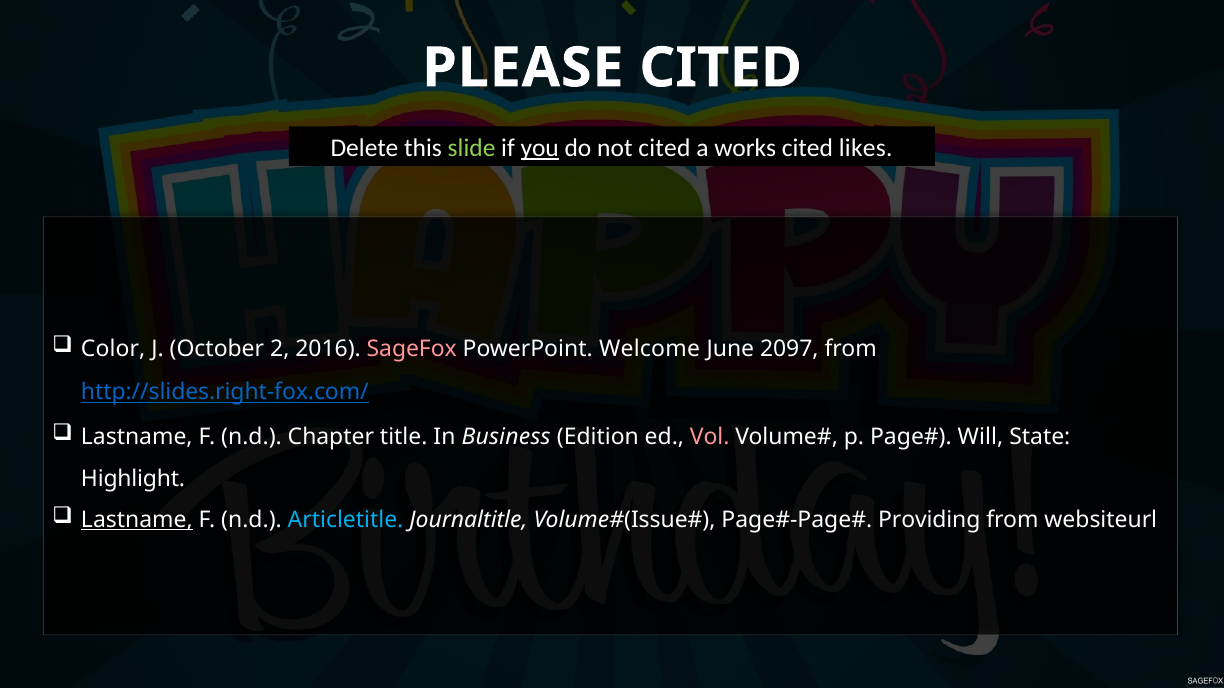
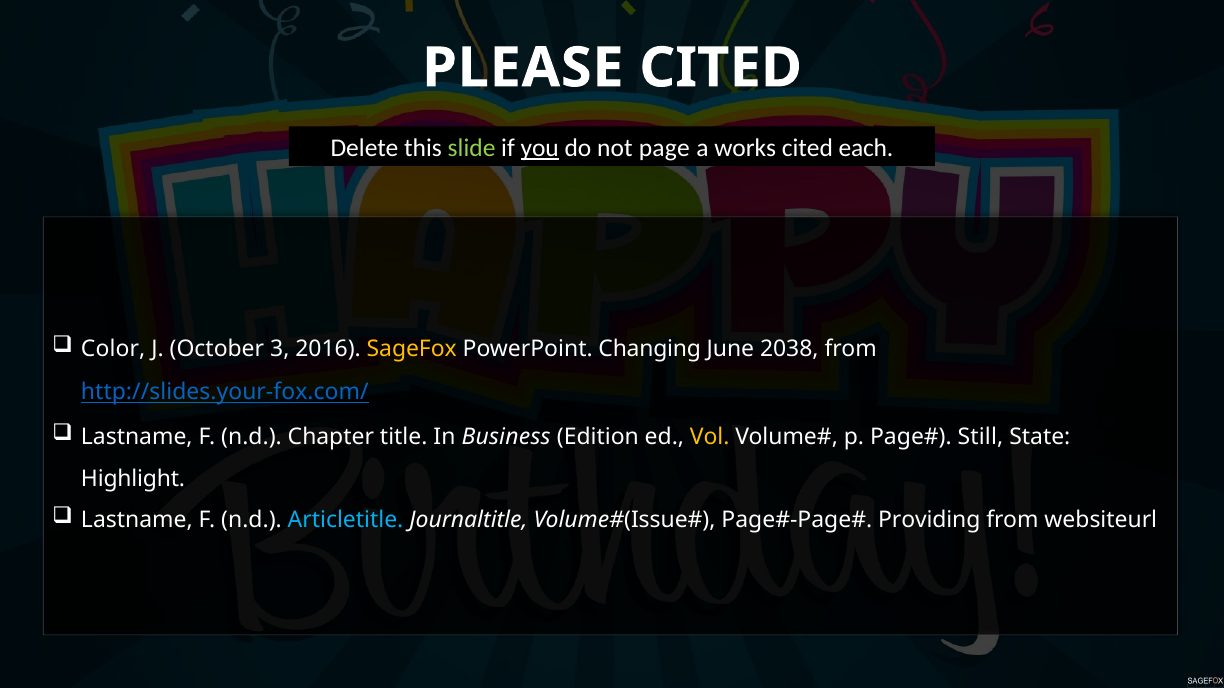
not cited: cited -> page
likes: likes -> each
2: 2 -> 3
SageFox colour: pink -> yellow
Welcome: Welcome -> Changing
2097: 2097 -> 2038
http://slides.right-fox.com/: http://slides.right-fox.com/ -> http://slides.your-fox.com/
Vol colour: pink -> yellow
Will: Will -> Still
Lastname at (137, 520) underline: present -> none
